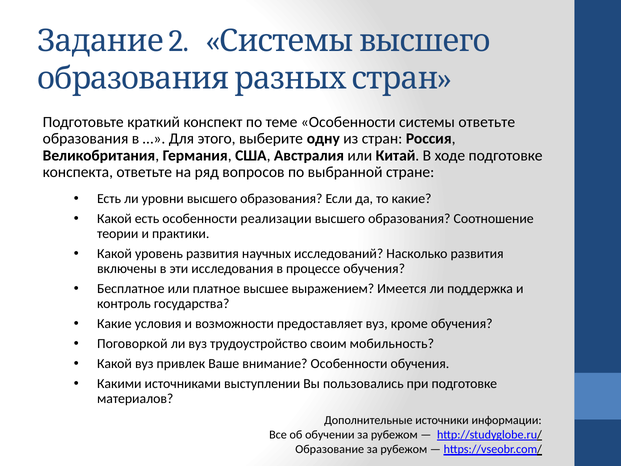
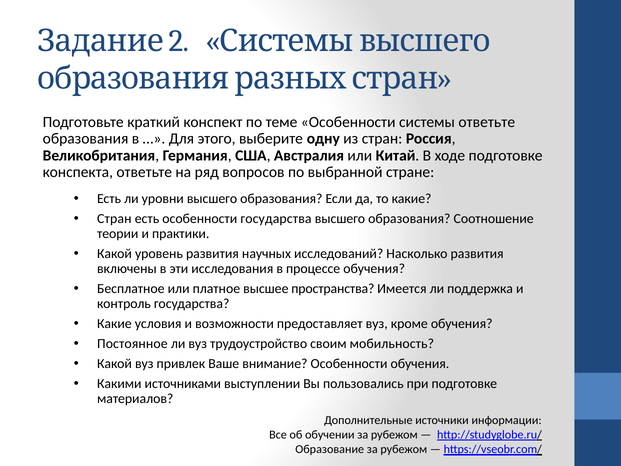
Какой at (114, 219): Какой -> Стран
особенности реализации: реализации -> государства
выражением: выражением -> пространства
Поговоркой: Поговоркой -> Постоянное
